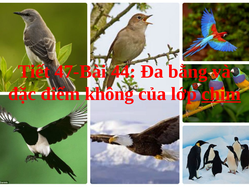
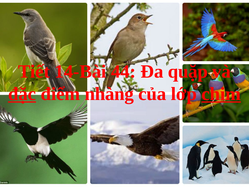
47-Bài: 47-Bài -> 14-Bài
bằng: bằng -> quặp
đặc underline: none -> present
không: không -> nhàng
